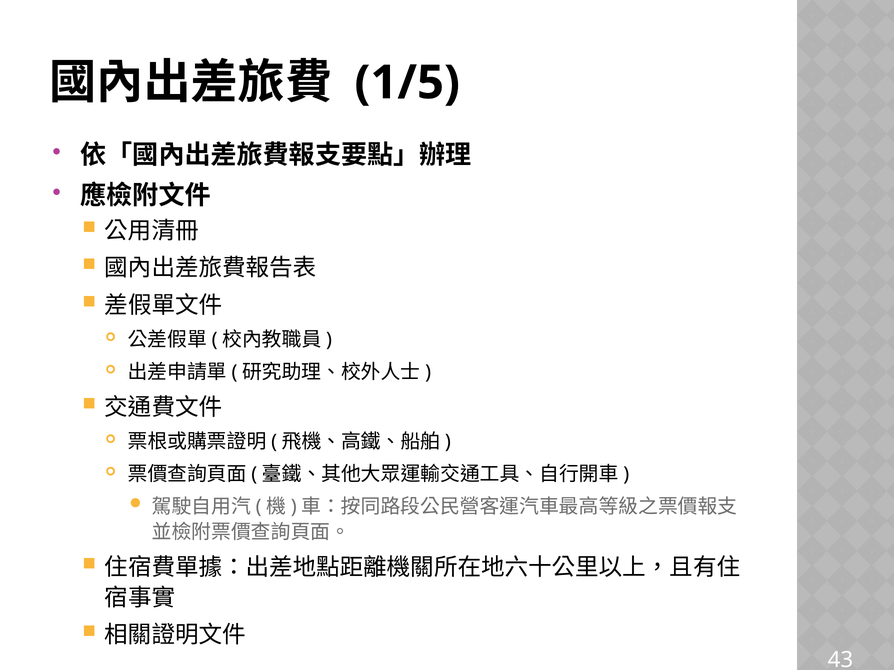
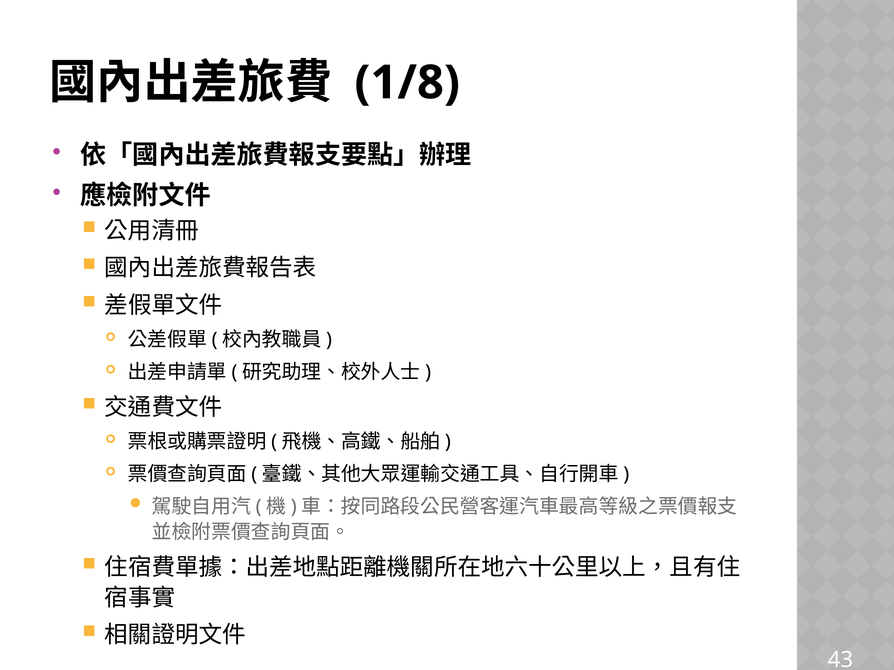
1/5: 1/5 -> 1/8
